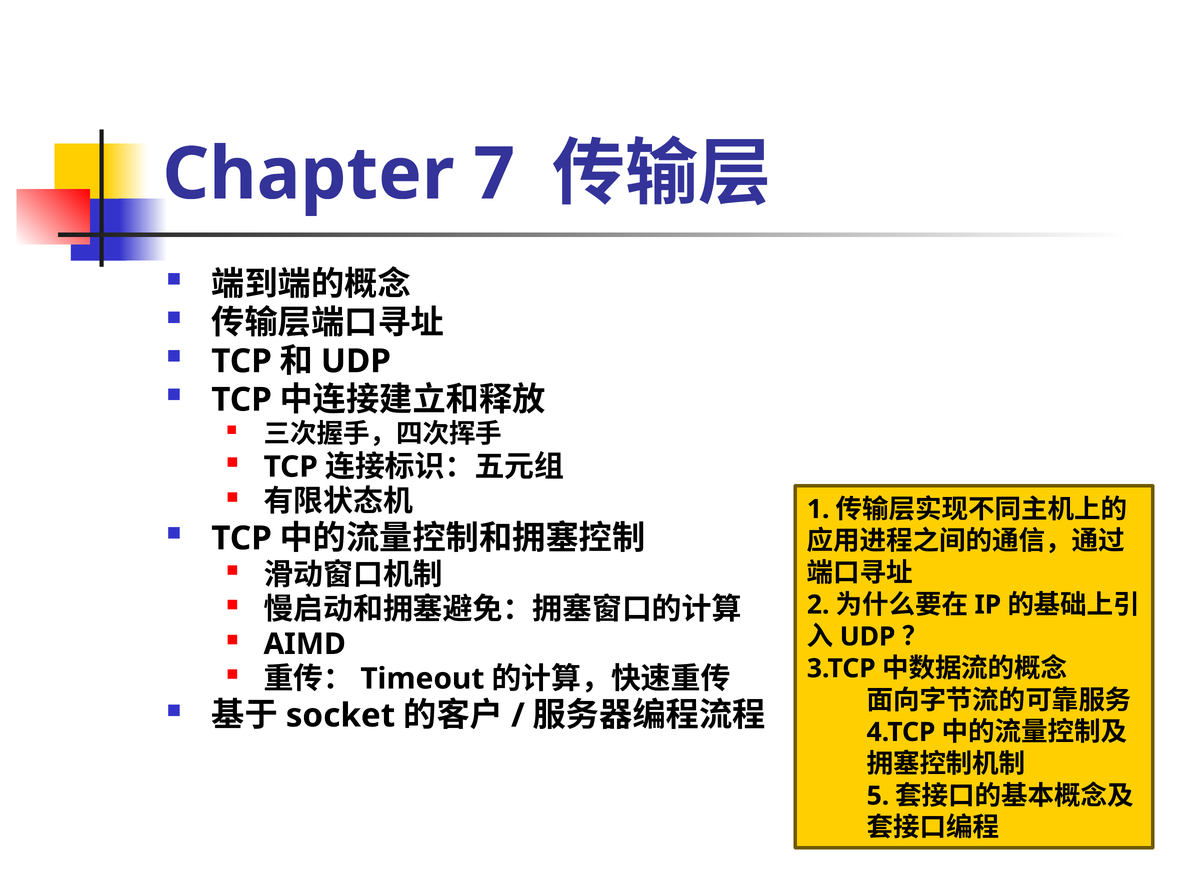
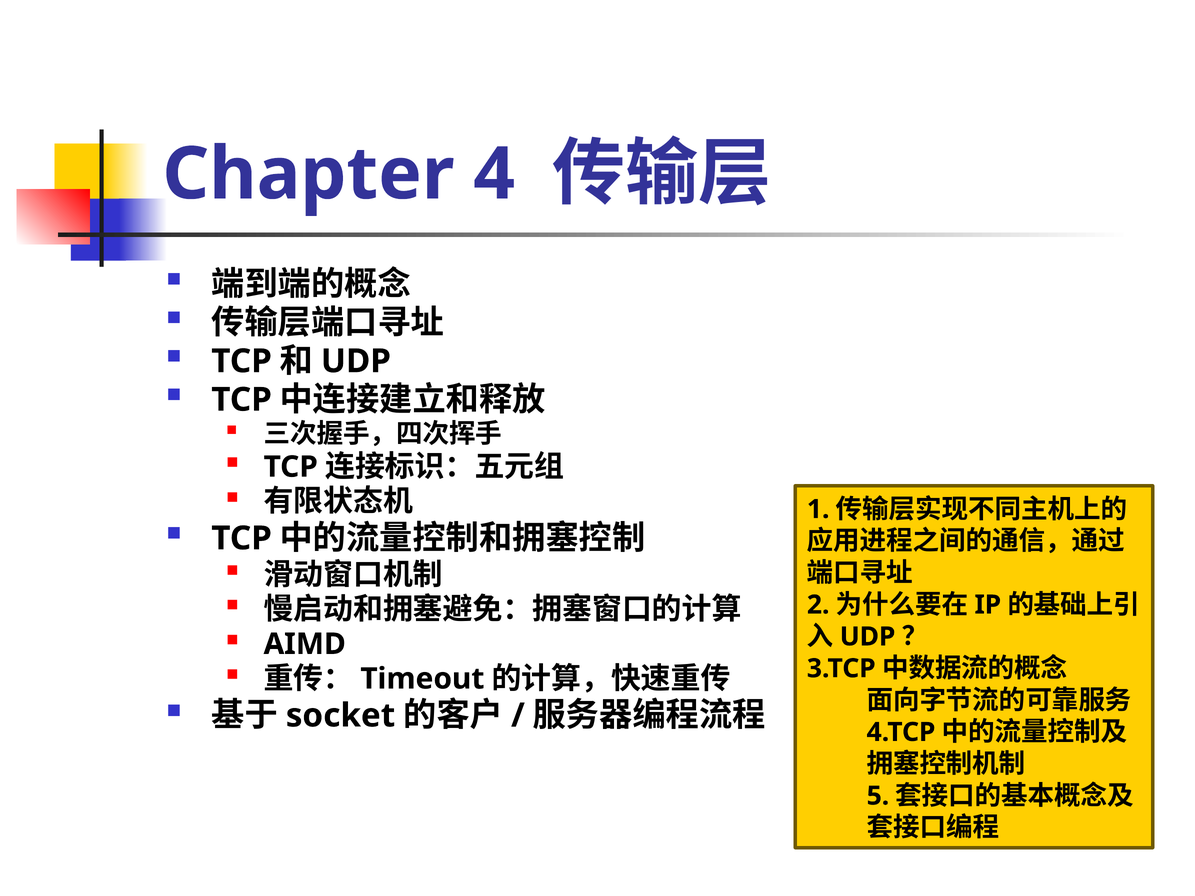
7: 7 -> 4
